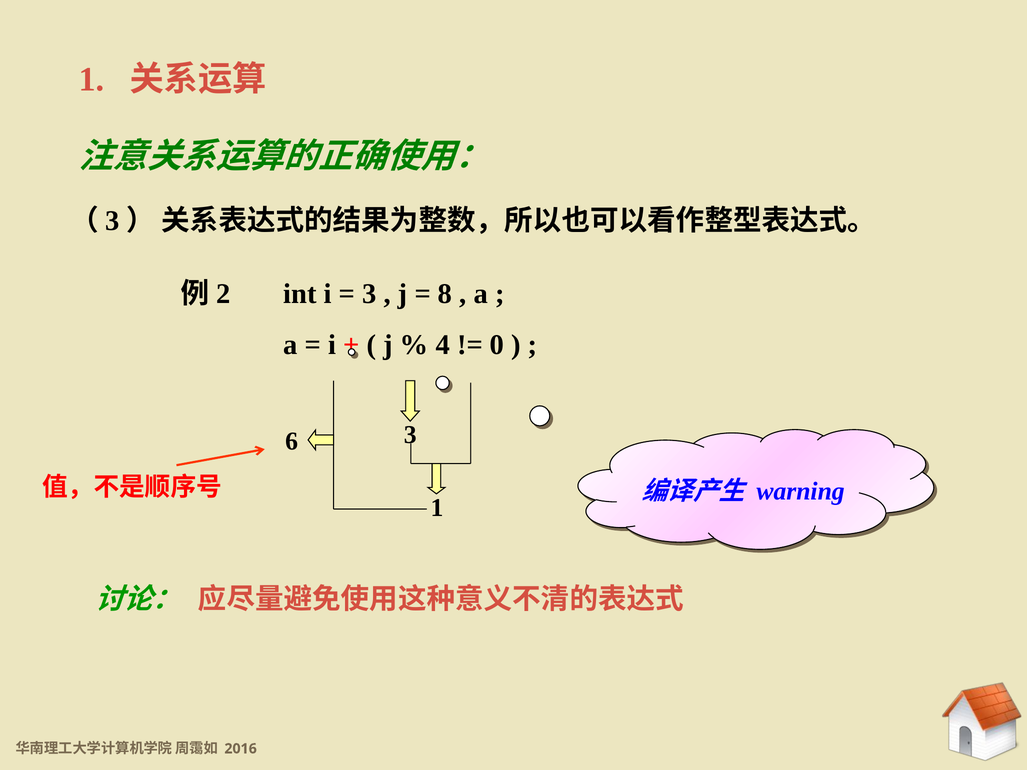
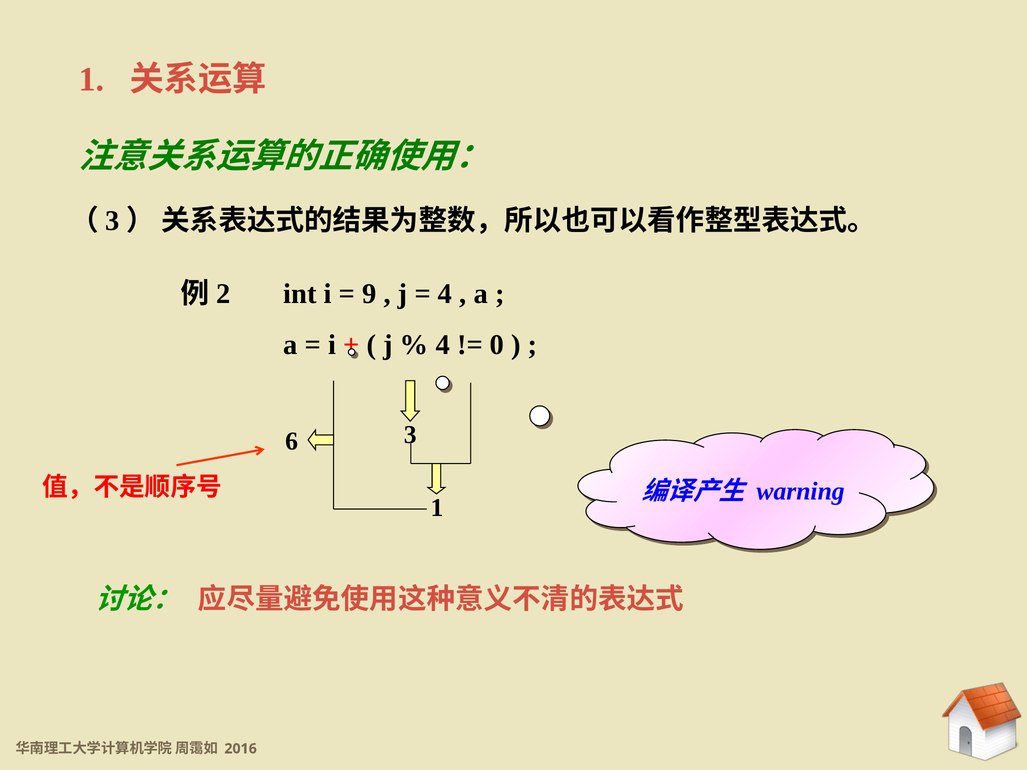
3 at (369, 294): 3 -> 9
8 at (445, 294): 8 -> 4
